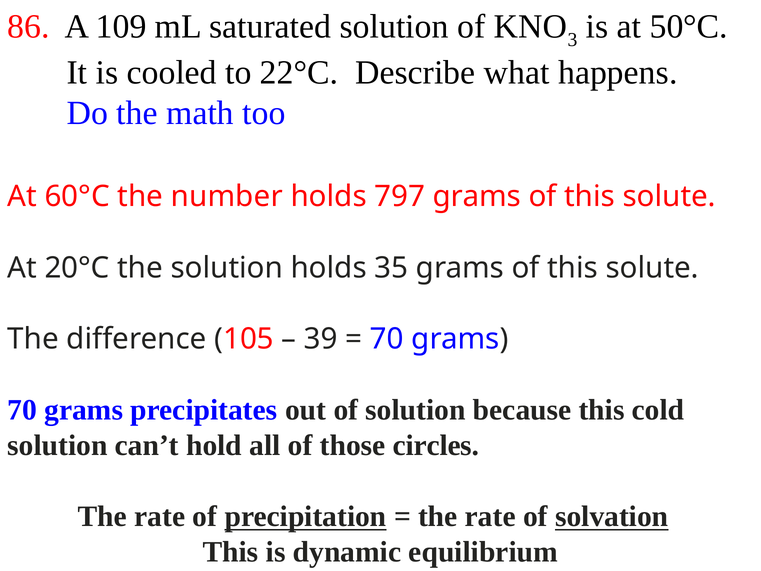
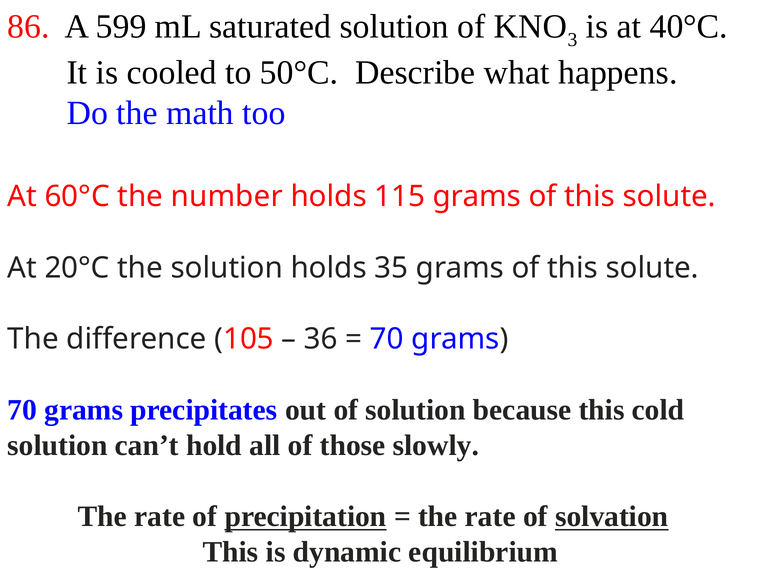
109: 109 -> 599
50°C: 50°C -> 40°C
22°C: 22°C -> 50°C
797: 797 -> 115
39: 39 -> 36
circles: circles -> slowly
